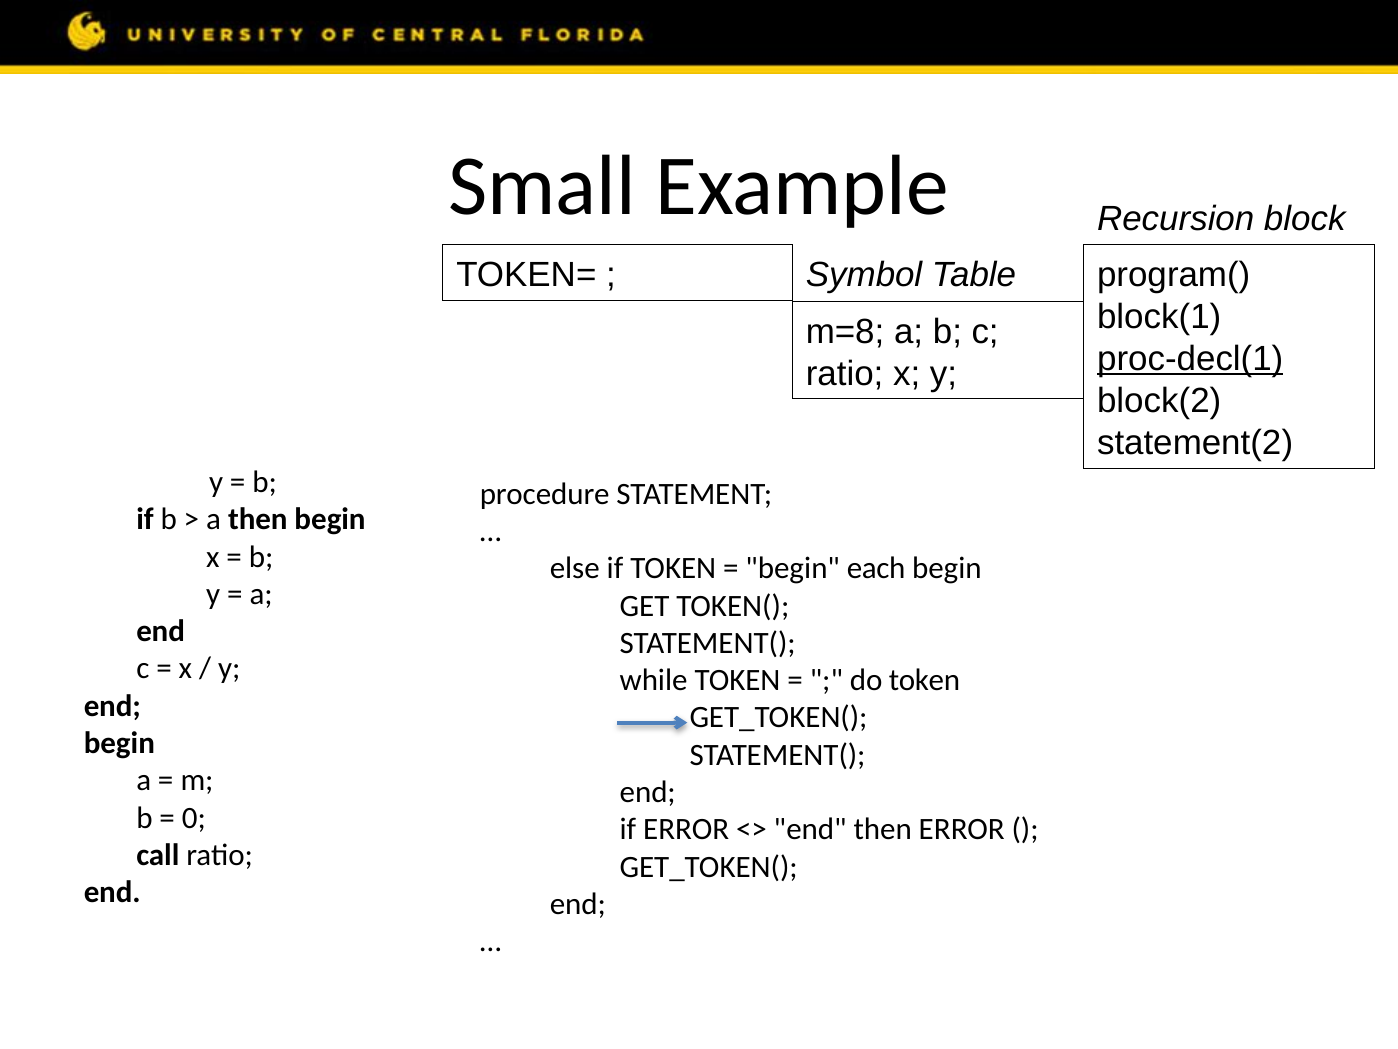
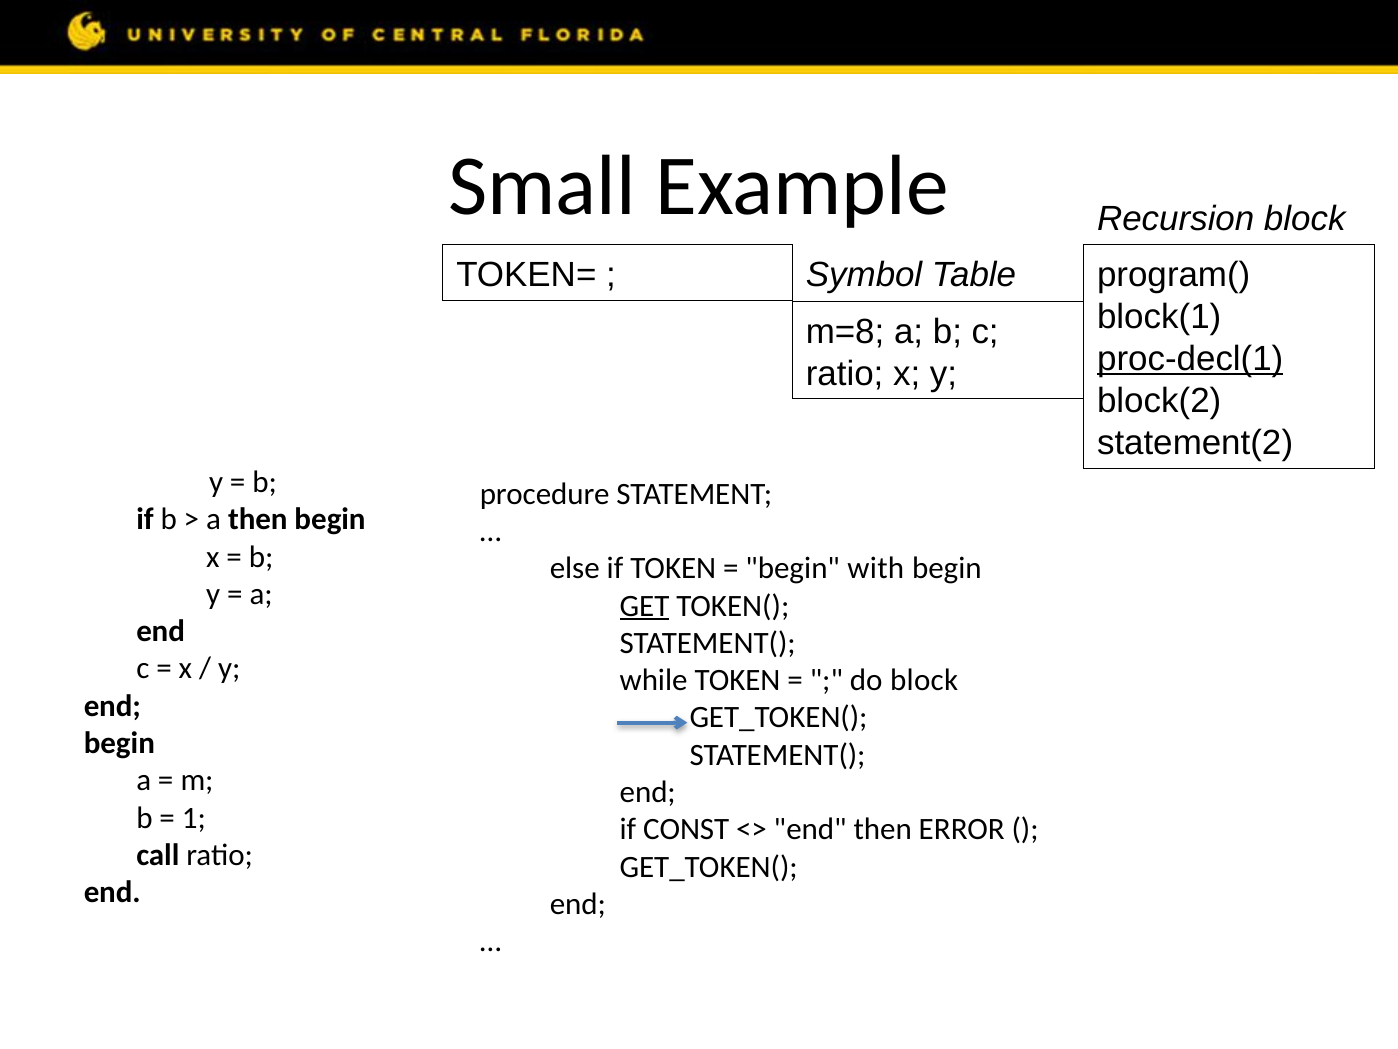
each: each -> with
GET underline: none -> present
do token: token -> block
0: 0 -> 1
if ERROR: ERROR -> CONST
